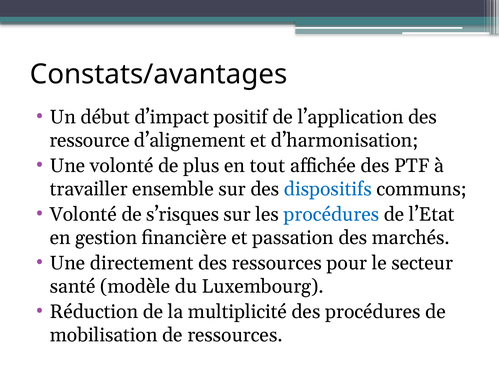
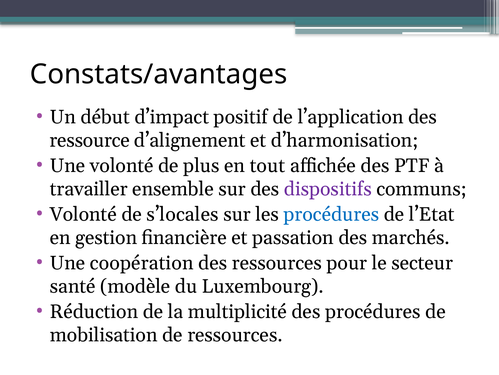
dispositifs colour: blue -> purple
s’risques: s’risques -> s’locales
directement: directement -> coopération
